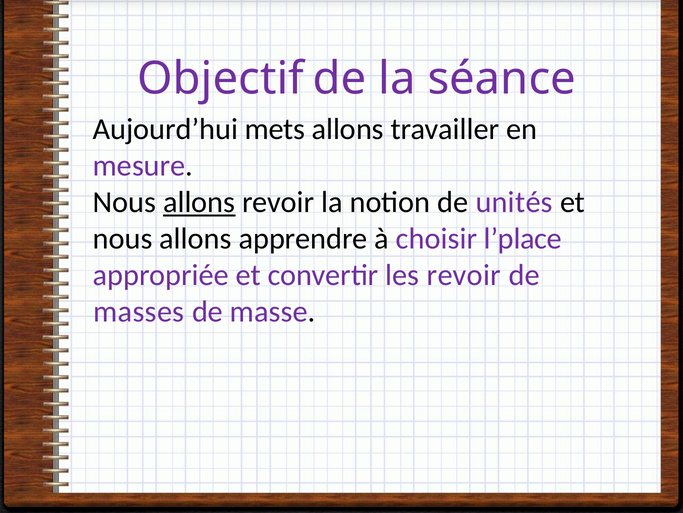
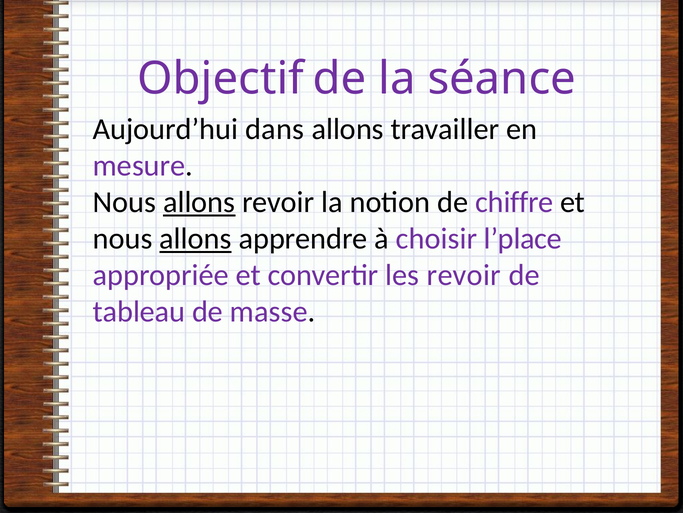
mets: mets -> dans
unités: unités -> chiffre
allons at (196, 238) underline: none -> present
masses: masses -> tableau
